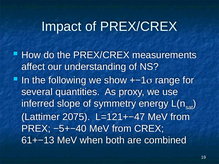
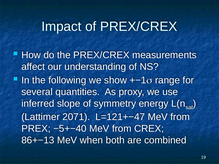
2075: 2075 -> 2071
61+−13: 61+−13 -> 86+−13
